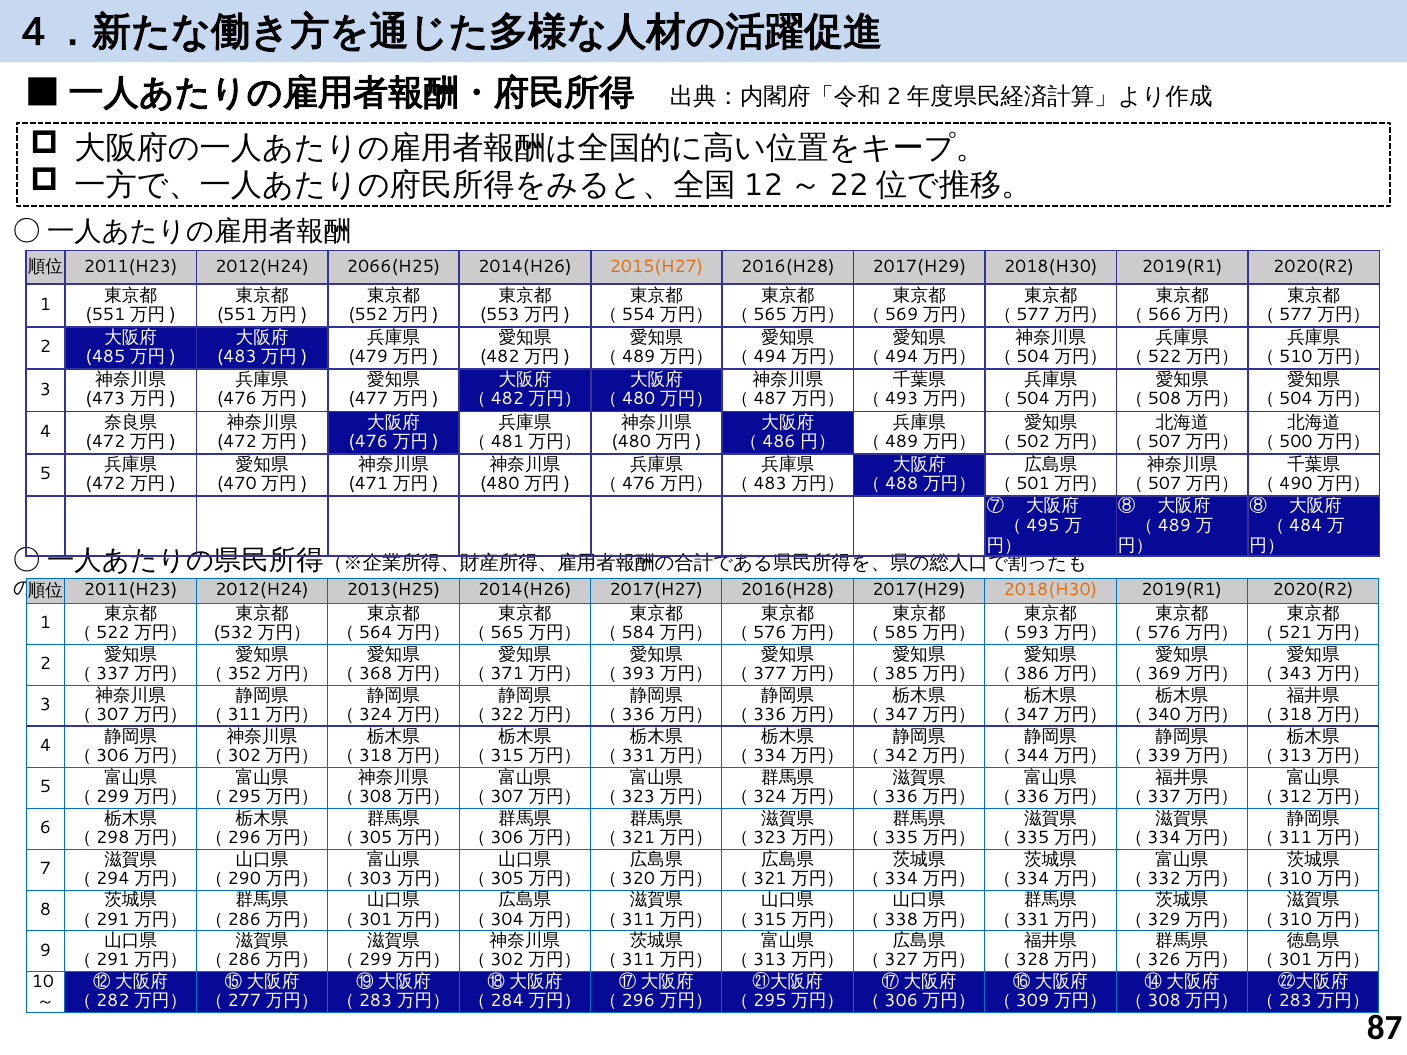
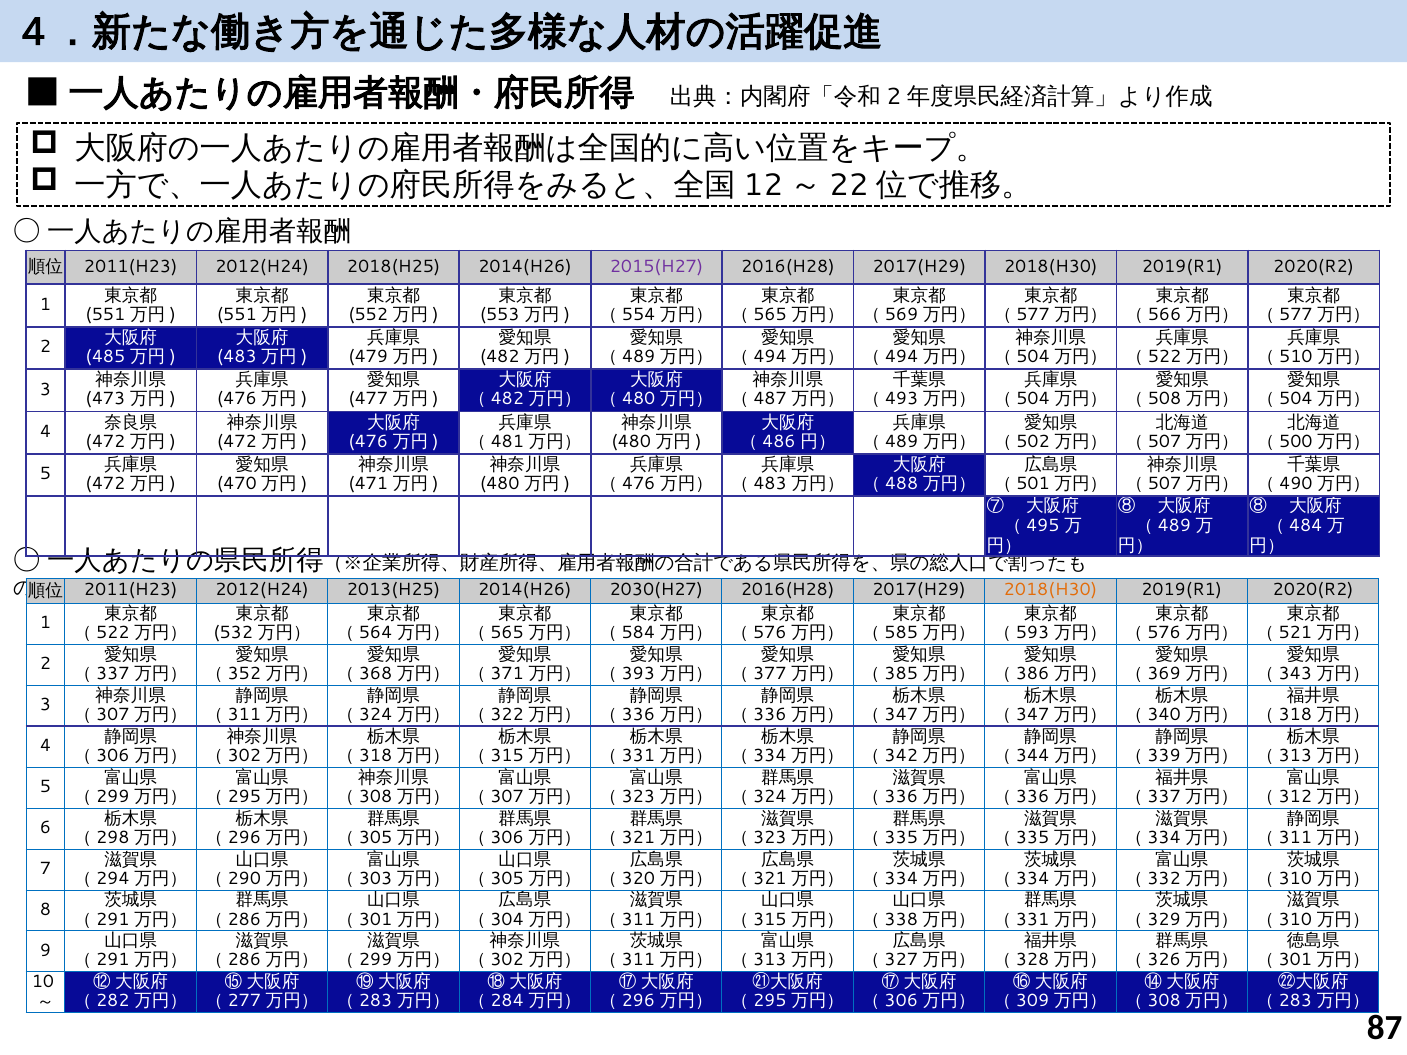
2066(H25: 2066(H25 -> 2018(H25
2015(H27 colour: orange -> purple
2017(H27: 2017(H27 -> 2030(H27
